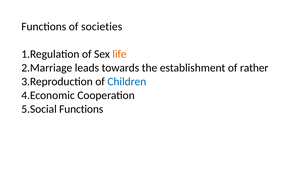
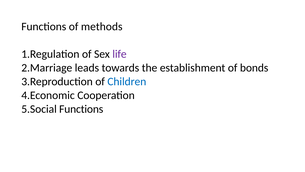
societies: societies -> methods
life colour: orange -> purple
rather: rather -> bonds
